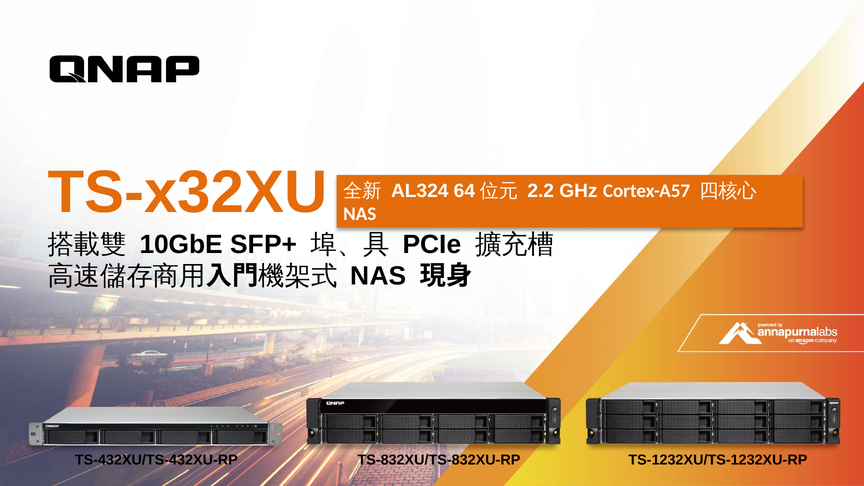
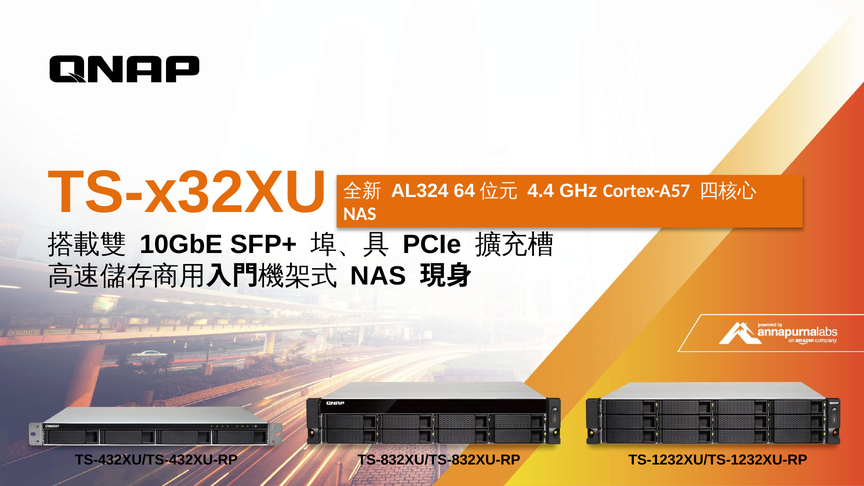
2.2: 2.2 -> 4.4
